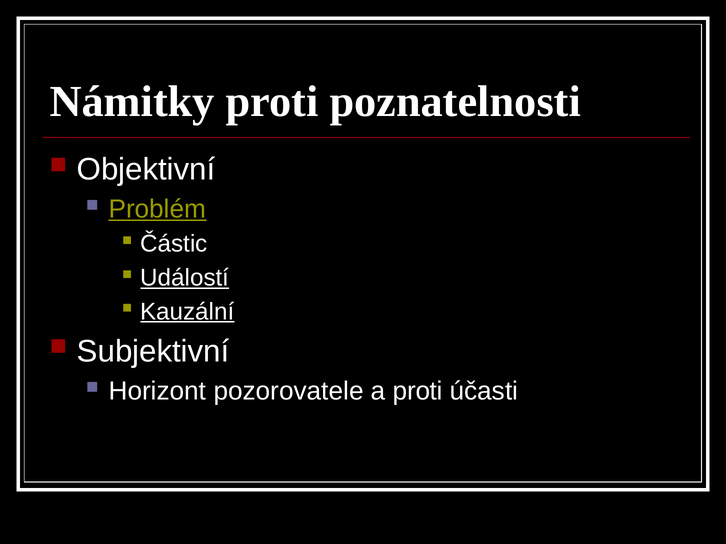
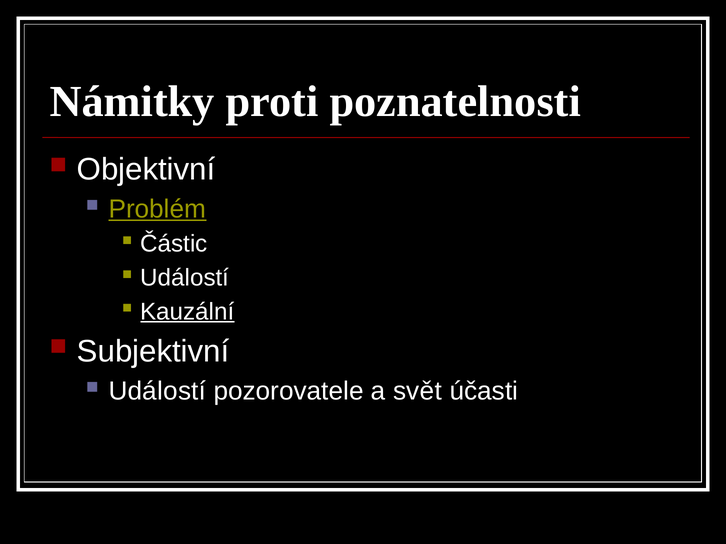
Událostí at (185, 278) underline: present -> none
Horizont at (157, 391): Horizont -> Událostí
a proti: proti -> svět
